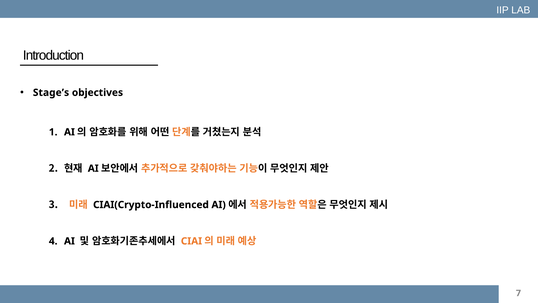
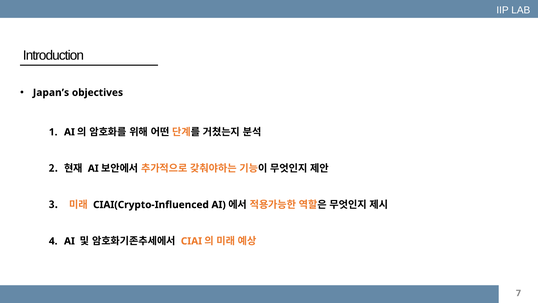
Stage’s: Stage’s -> Japan’s
